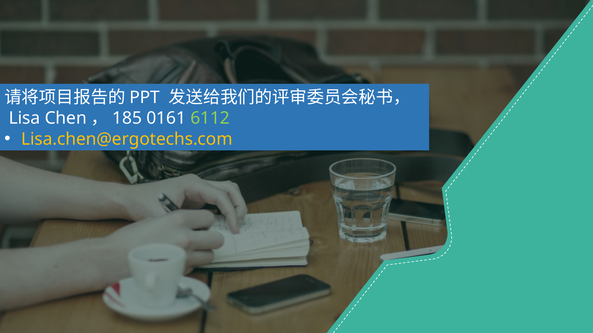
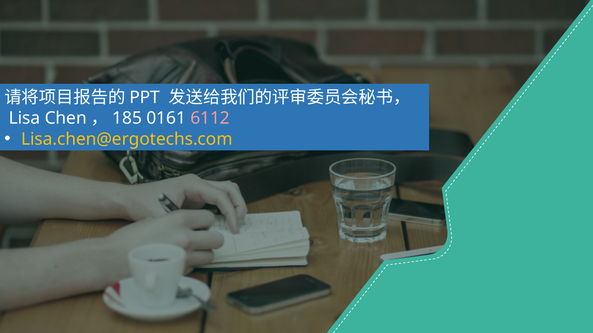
6112 colour: light green -> pink
